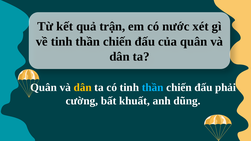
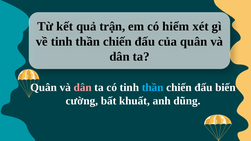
nước: nước -> hiểm
dân at (83, 88) colour: yellow -> pink
phải: phải -> biến
